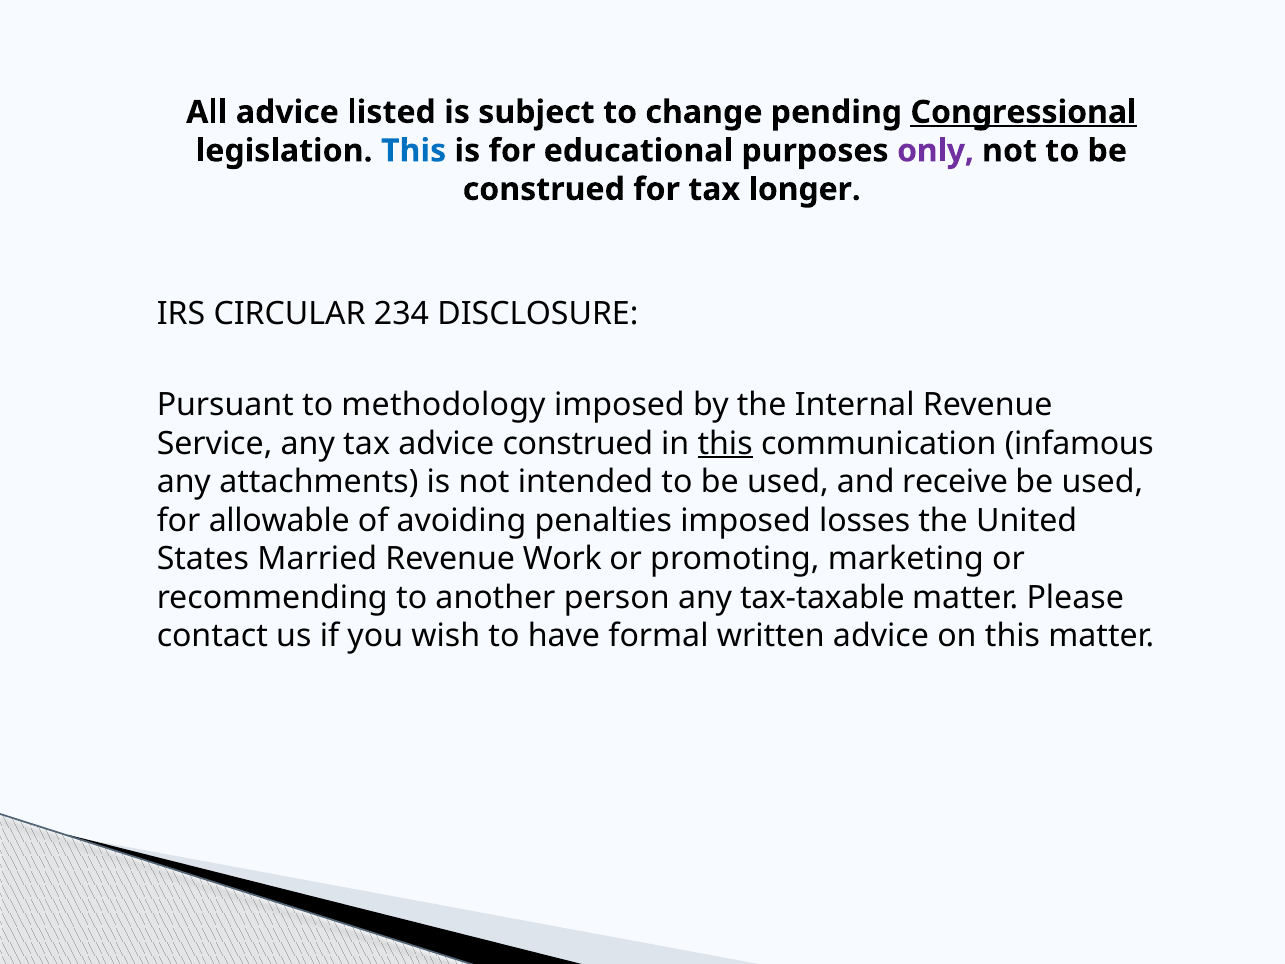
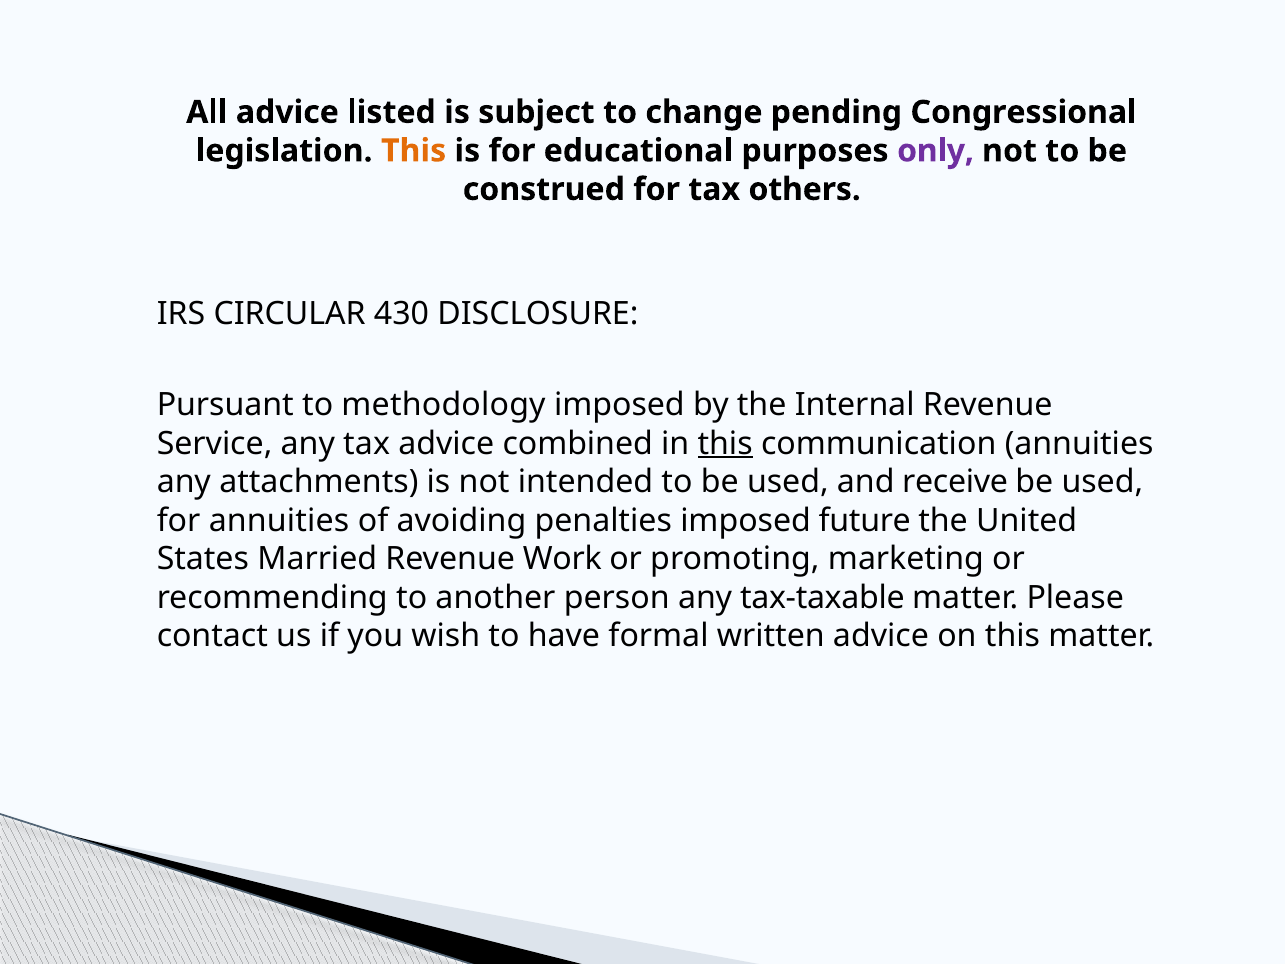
Congressional underline: present -> none
This at (414, 151) colour: blue -> orange
longer: longer -> others
234: 234 -> 430
advice construed: construed -> combined
communication infamous: infamous -> annuities
for allowable: allowable -> annuities
losses: losses -> future
